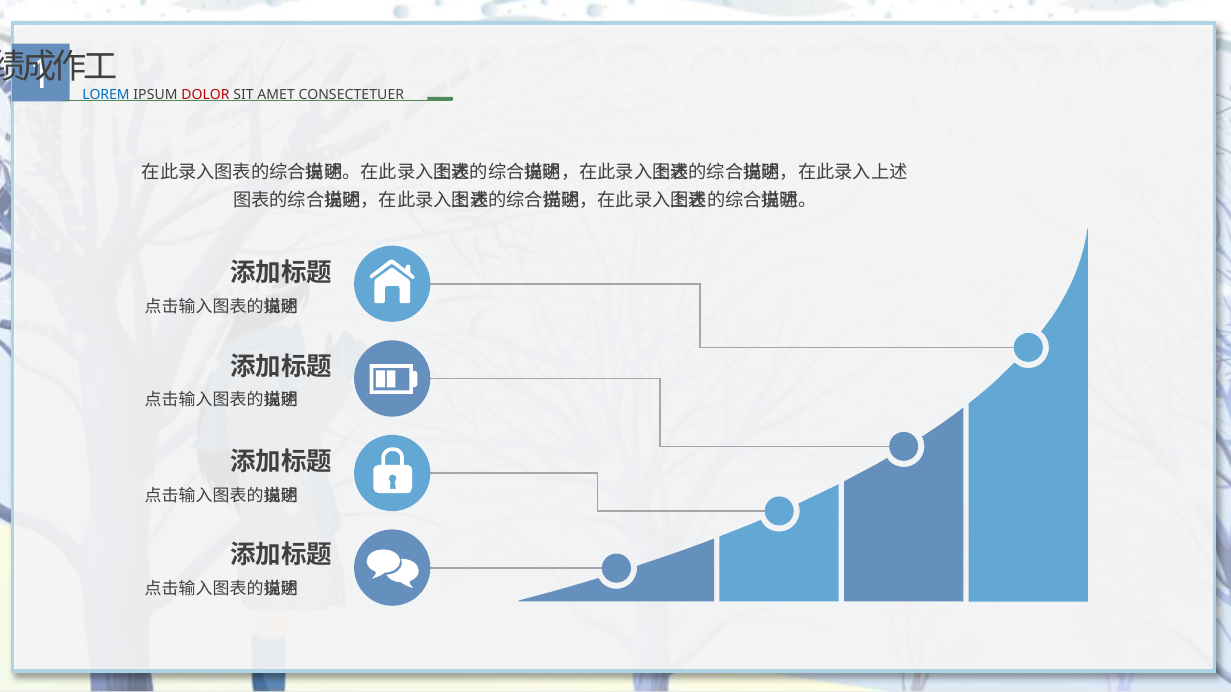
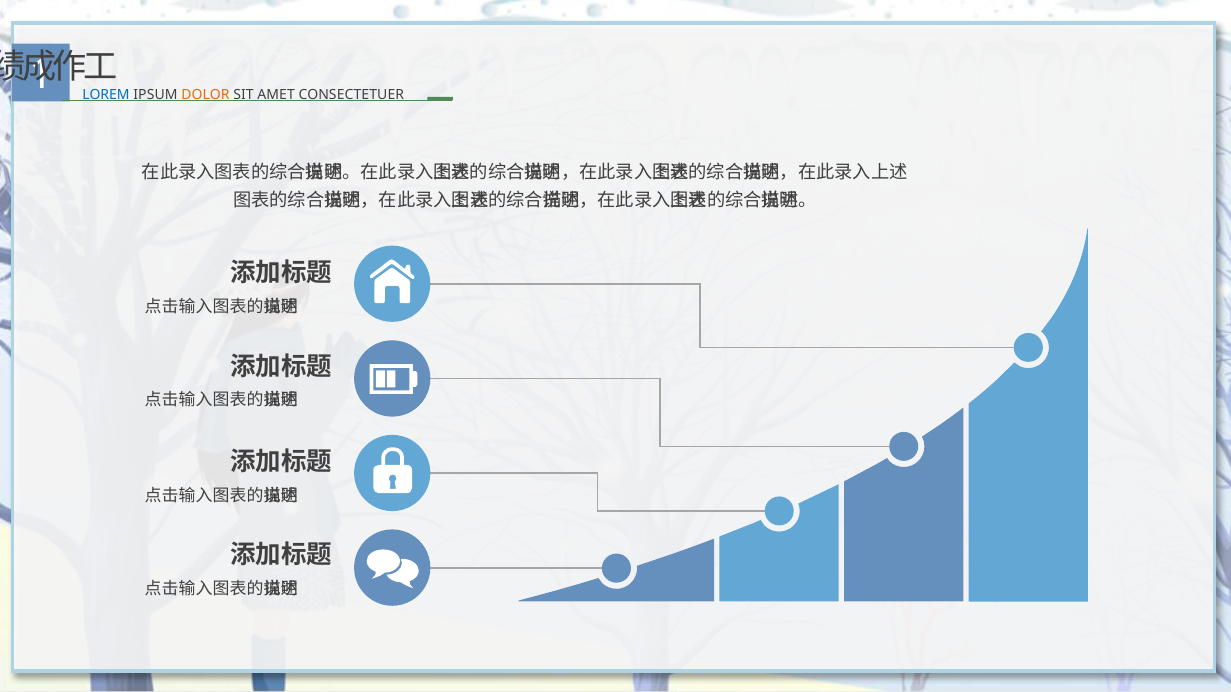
DOLOR colour: red -> orange
